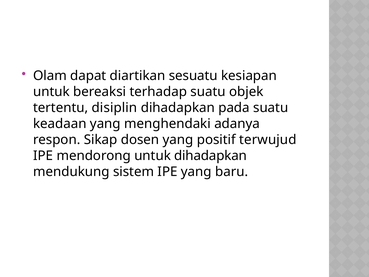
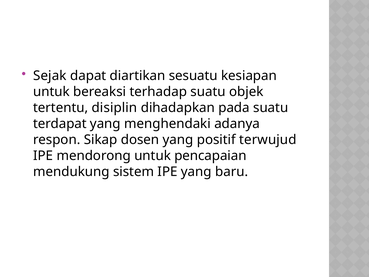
Olam: Olam -> Sejak
keadaan: keadaan -> terdapat
untuk dihadapkan: dihadapkan -> pencapaian
